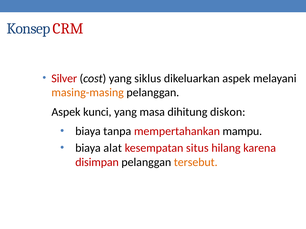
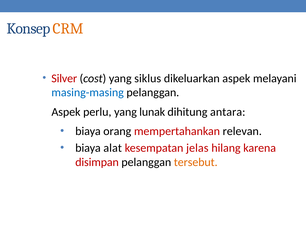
CRM colour: red -> orange
masing-masing colour: orange -> blue
kunci: kunci -> perlu
masa: masa -> lunak
diskon: diskon -> antara
tanpa: tanpa -> orang
mampu: mampu -> relevan
situs: situs -> jelas
